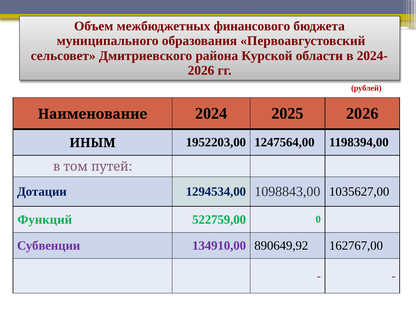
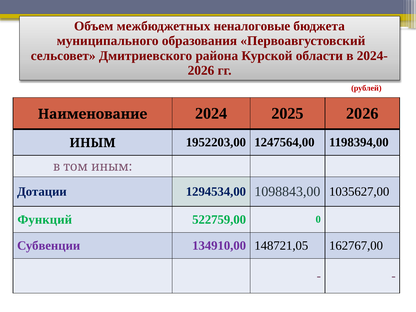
финансового: финансового -> неналоговые
том путей: путей -> иным
890649,92: 890649,92 -> 148721,05
